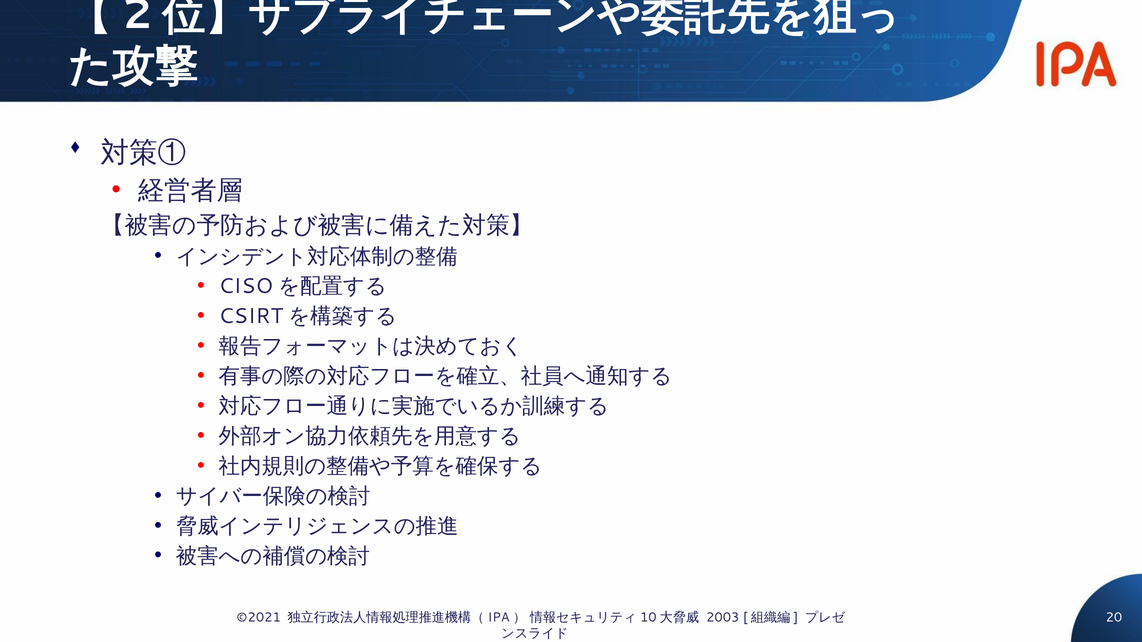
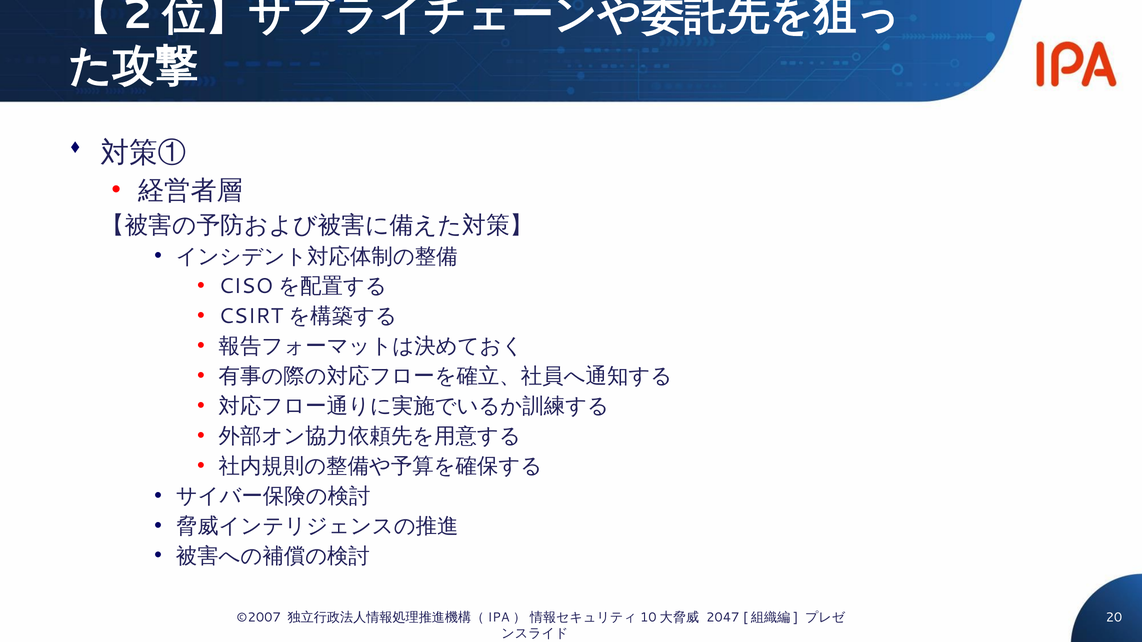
©2021: ©2021 -> ©2007
2003: 2003 -> 2047
